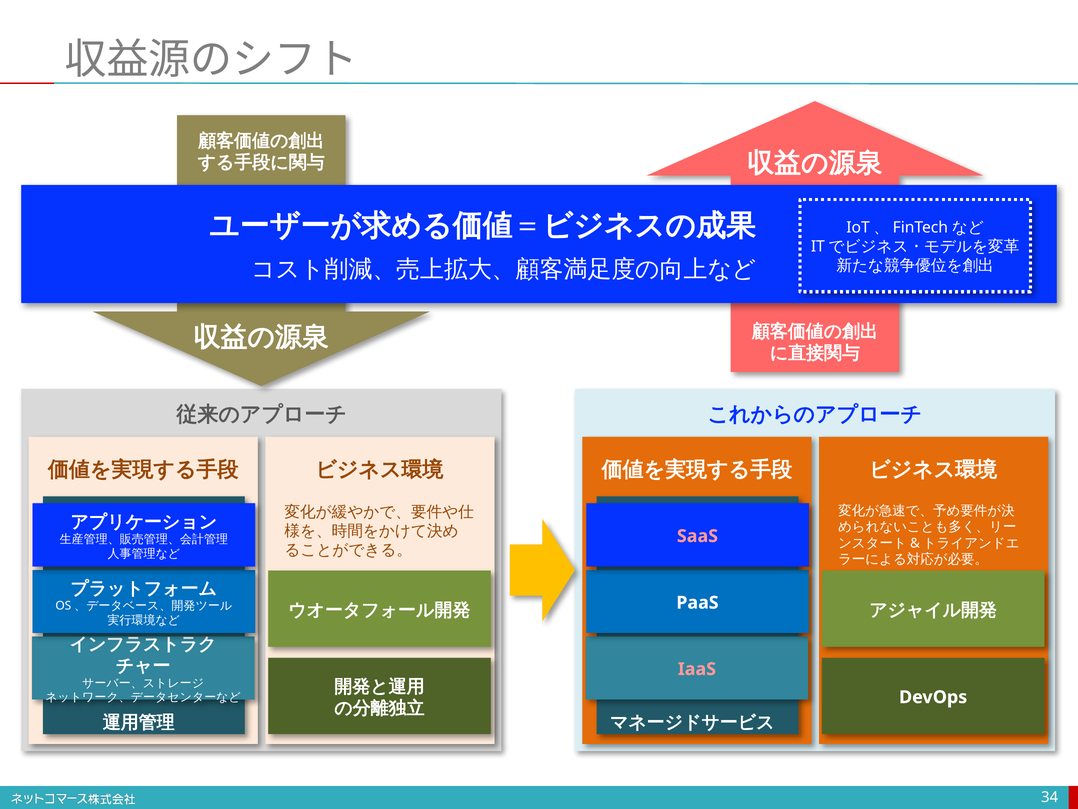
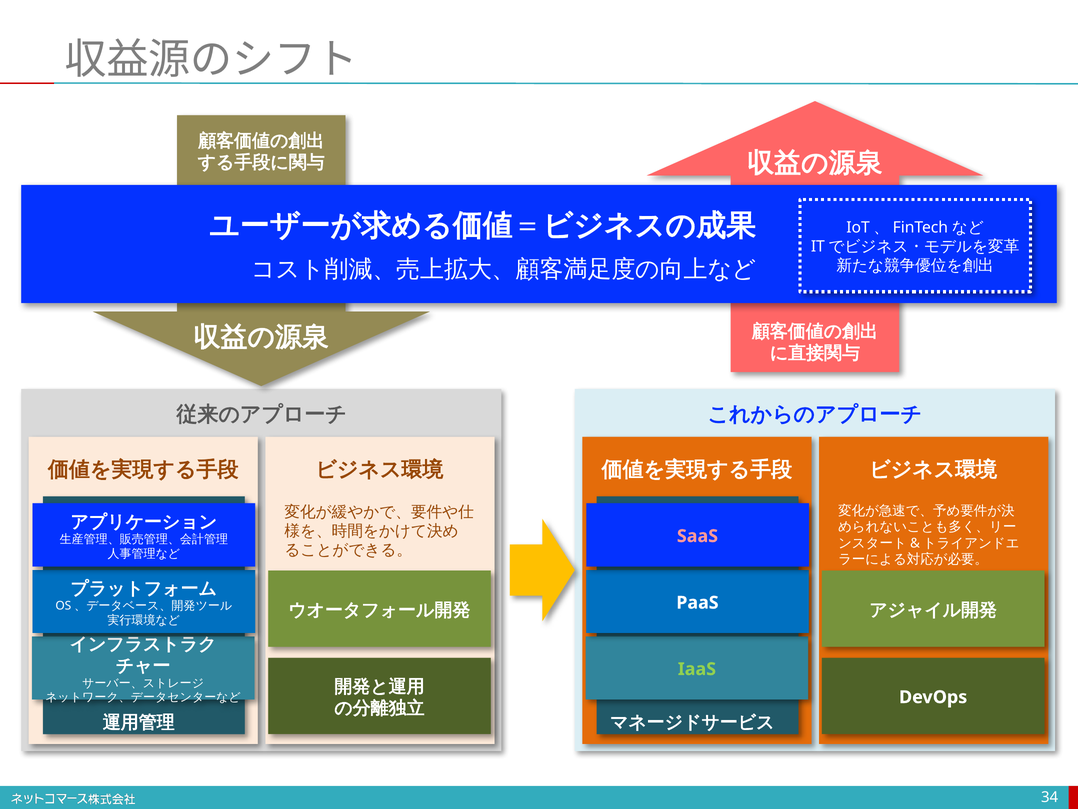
IaaS colour: pink -> light green
